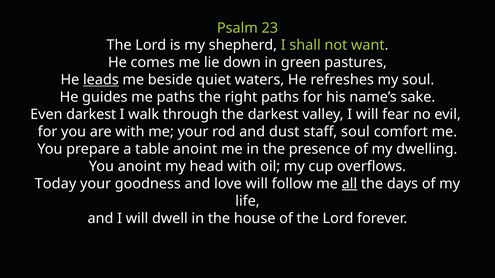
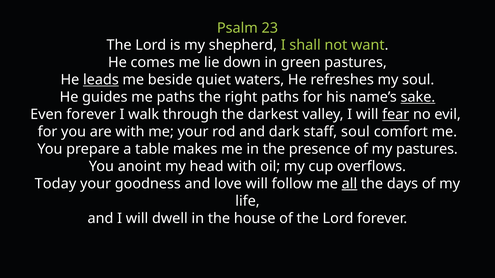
sake underline: none -> present
Even darkest: darkest -> forever
fear underline: none -> present
dust: dust -> dark
table anoint: anoint -> makes
my dwelling: dwelling -> pastures
